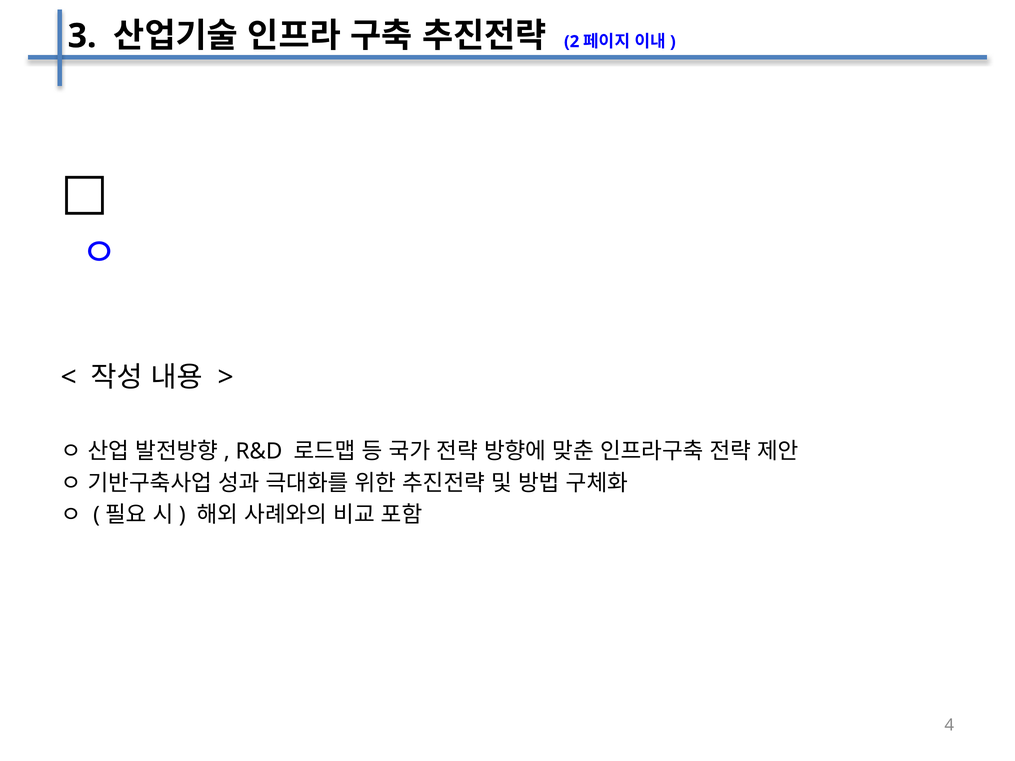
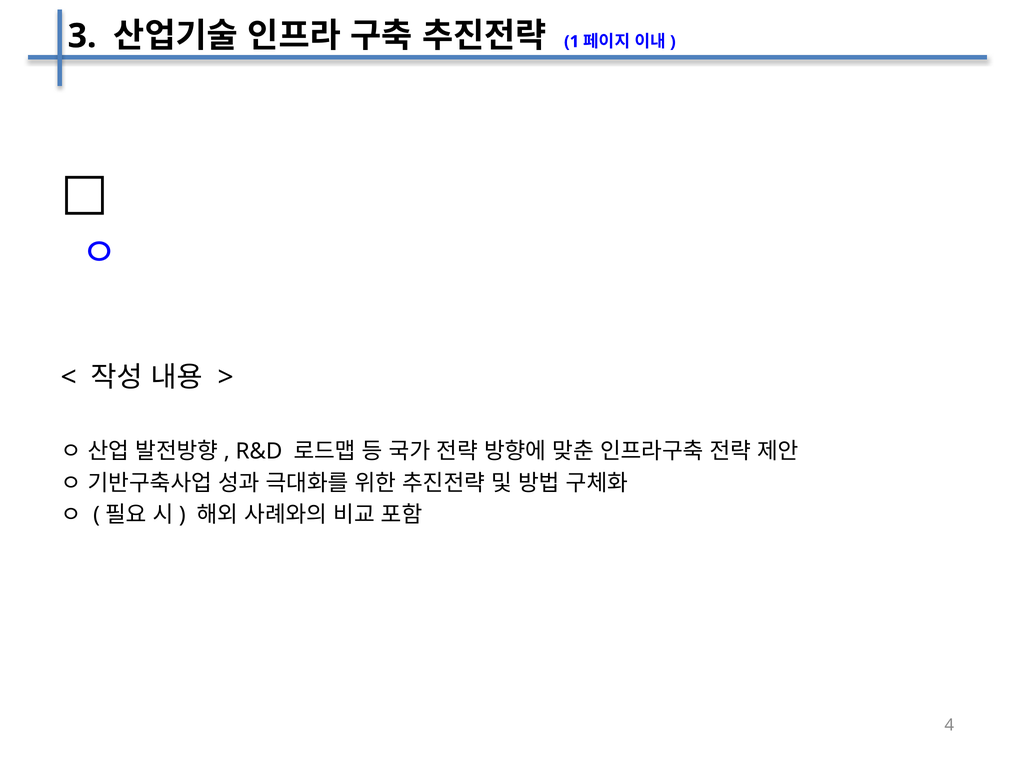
2: 2 -> 1
